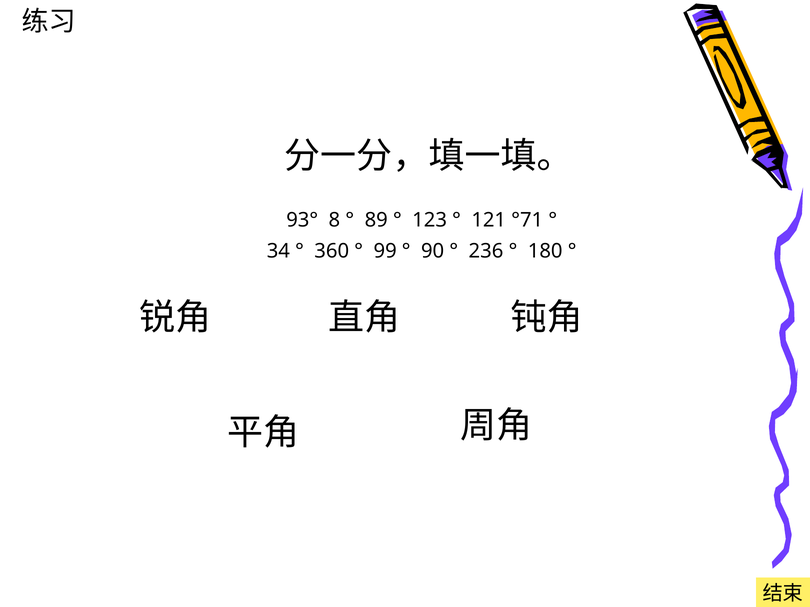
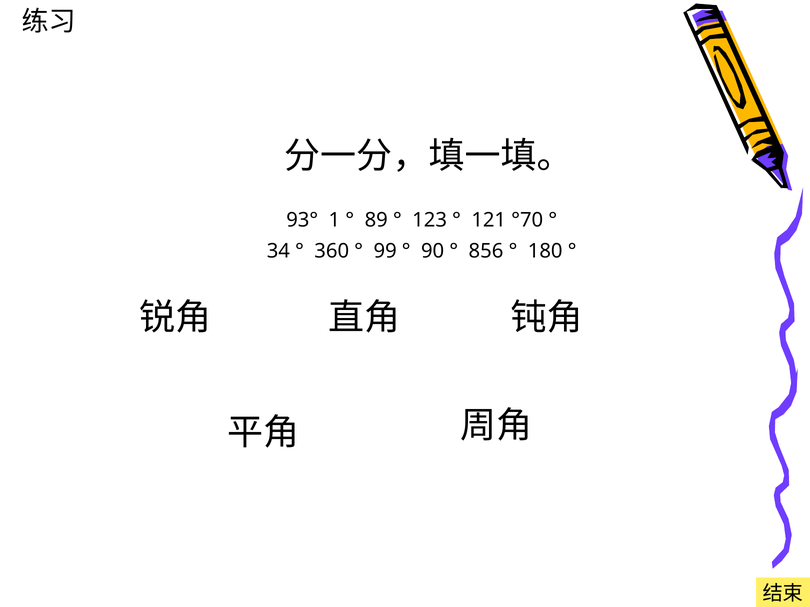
8: 8 -> 1
°71: °71 -> °70
236: 236 -> 856
